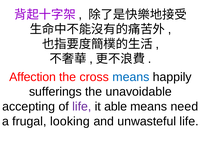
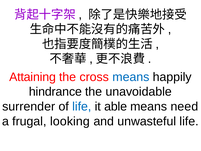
Affection: Affection -> Attaining
sufferings: sufferings -> hindrance
accepting: accepting -> surrender
life at (82, 106) colour: purple -> blue
